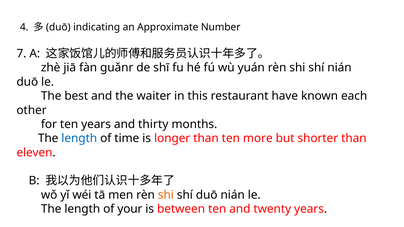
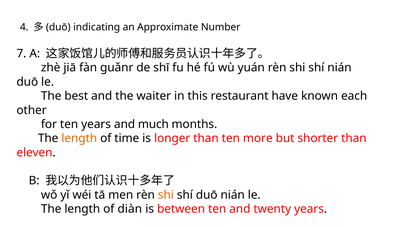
thirty: thirty -> much
length at (79, 139) colour: blue -> orange
your: your -> diàn
